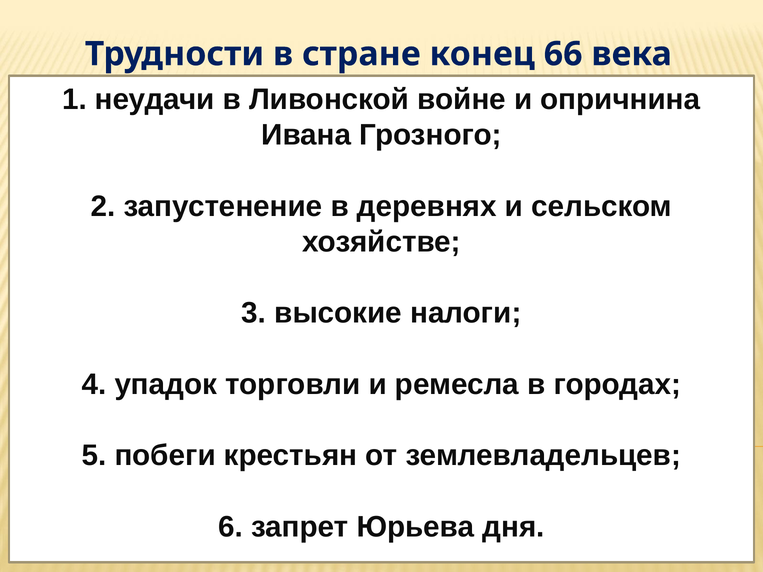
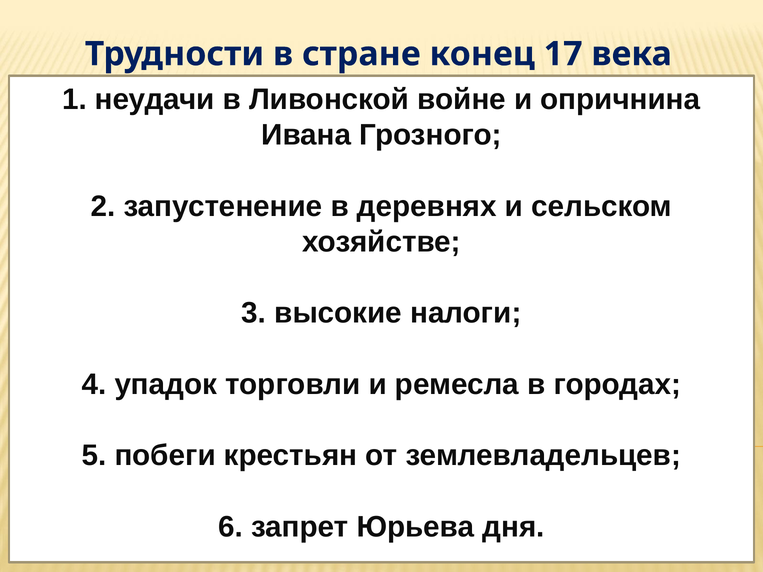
66: 66 -> 17
